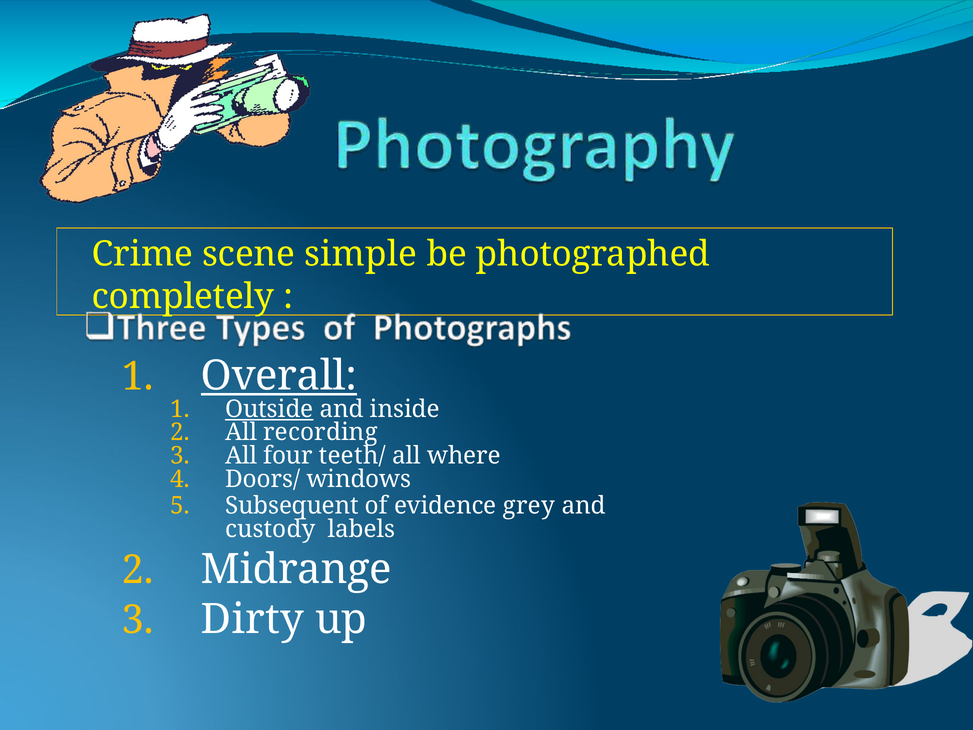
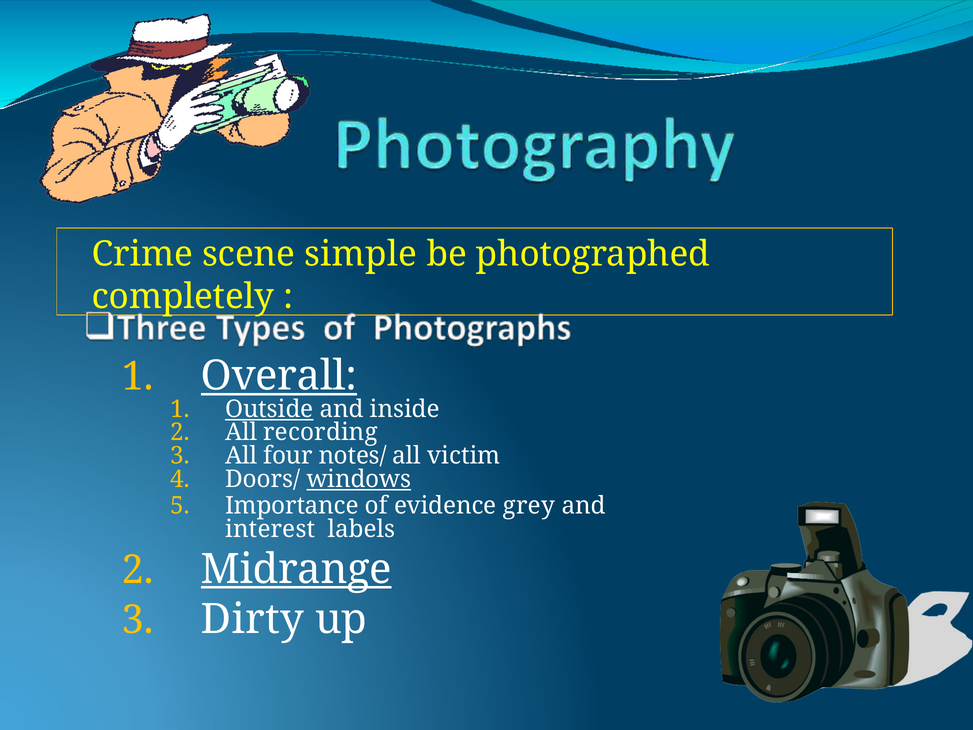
teeth/: teeth/ -> notes/
where: where -> victim
windows underline: none -> present
Subsequent: Subsequent -> Importance
custody: custody -> interest
Midrange underline: none -> present
